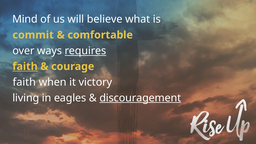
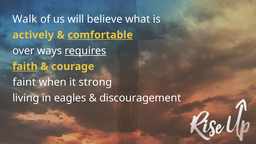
Mind: Mind -> Walk
commit: commit -> actively
comfortable underline: none -> present
faith at (24, 82): faith -> faint
victory: victory -> strong
discouragement underline: present -> none
